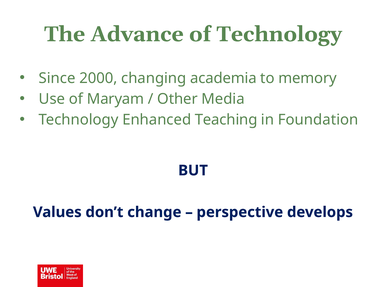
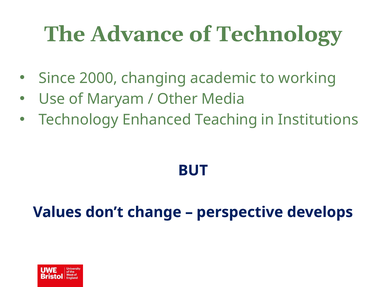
academia: academia -> academic
memory: memory -> working
Foundation: Foundation -> Institutions
